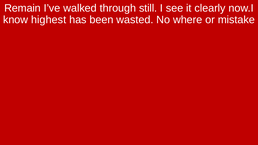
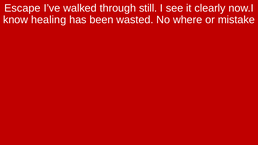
Remain: Remain -> Escape
highest: highest -> healing
